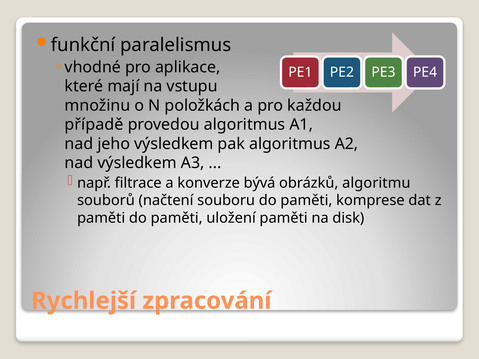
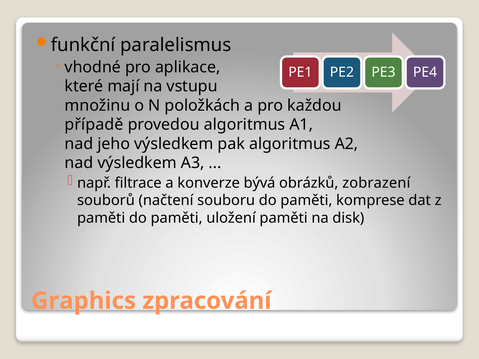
algoritmu: algoritmu -> zobrazení
Rychlejší: Rychlejší -> Graphics
